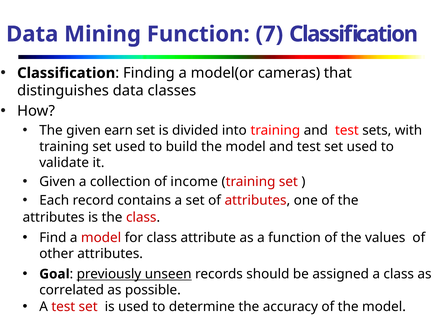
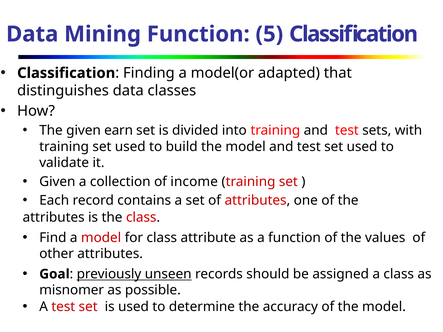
7: 7 -> 5
cameras: cameras -> adapted
correlated: correlated -> misnomer
